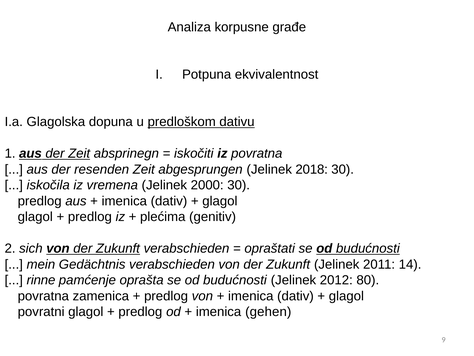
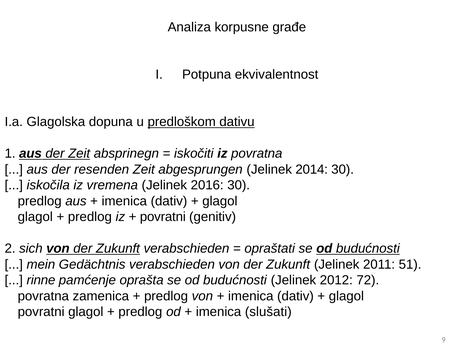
2018: 2018 -> 2014
2000: 2000 -> 2016
plećima at (163, 217): plećima -> povratni
14: 14 -> 51
80: 80 -> 72
gehen: gehen -> slušati
